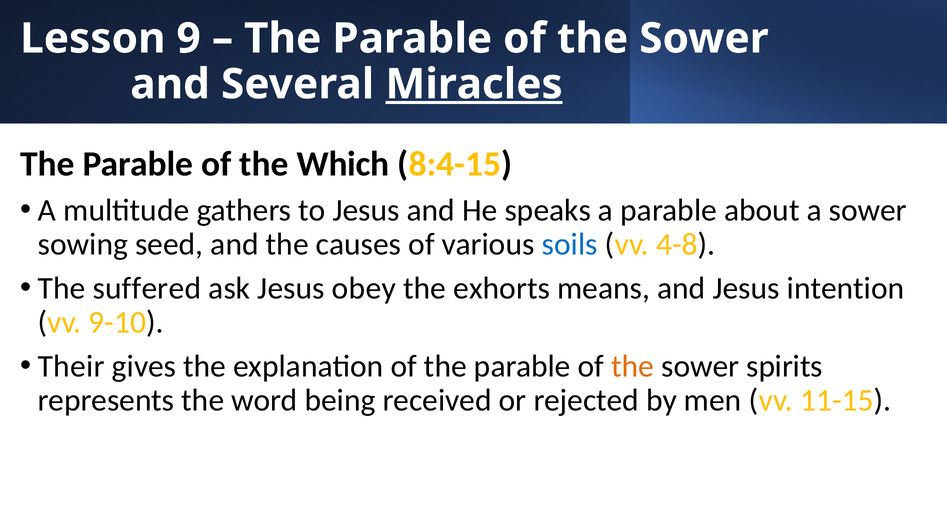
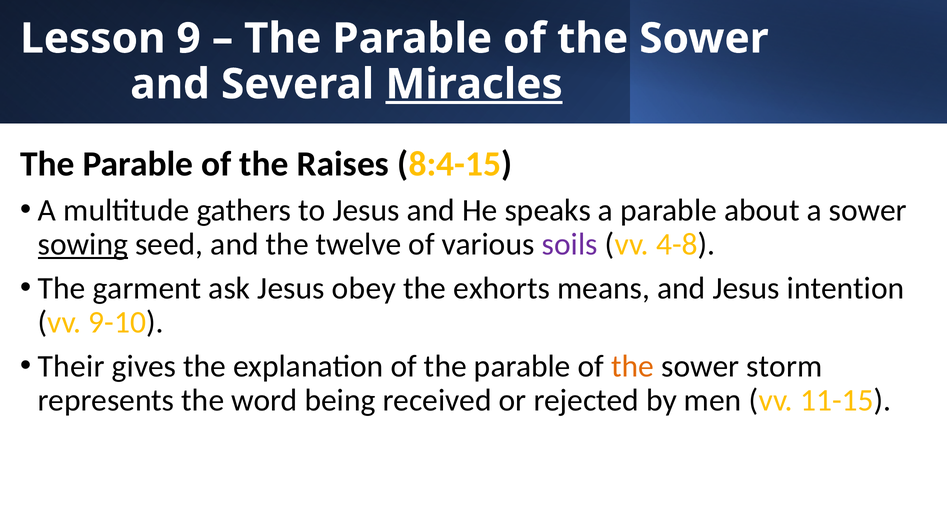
Which: Which -> Raises
sowing underline: none -> present
causes: causes -> twelve
soils colour: blue -> purple
suffered: suffered -> garment
spirits: spirits -> storm
